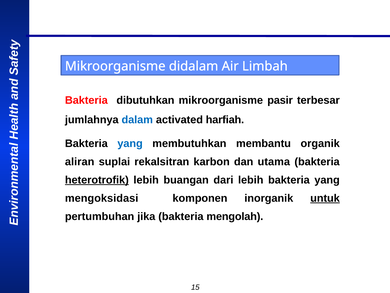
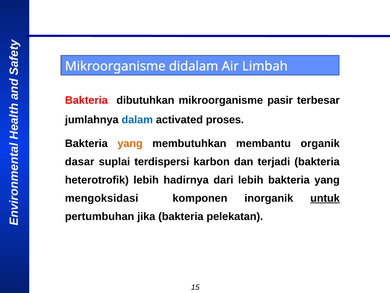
harfiah: harfiah -> proses
yang at (130, 143) colour: blue -> orange
aliran: aliran -> dasar
rekalsitran: rekalsitran -> terdispersi
utama: utama -> terjadi
heterotrofik underline: present -> none
buangan: buangan -> hadirnya
mengolah: mengolah -> pelekatan
